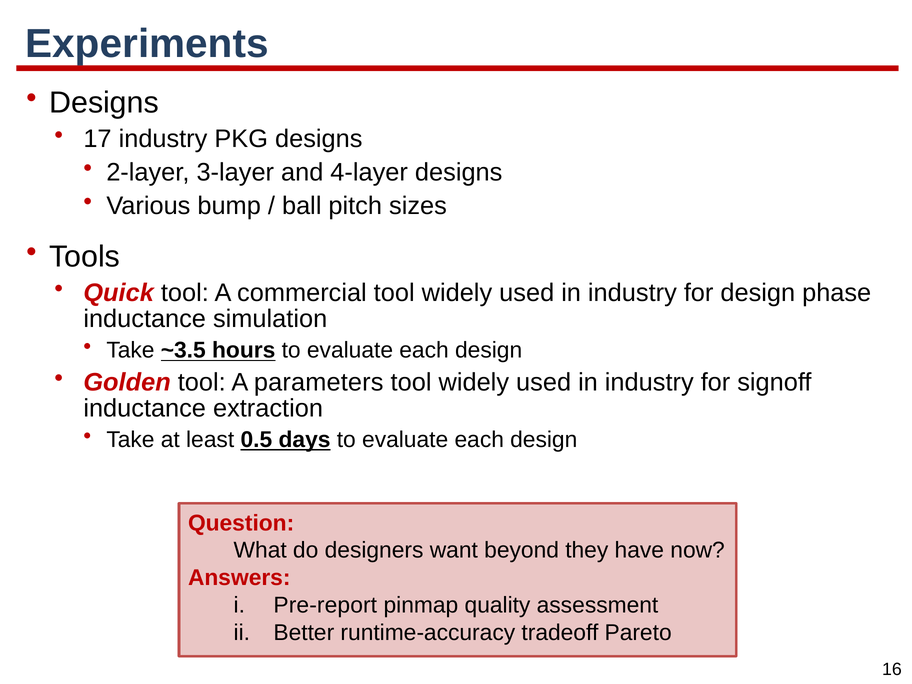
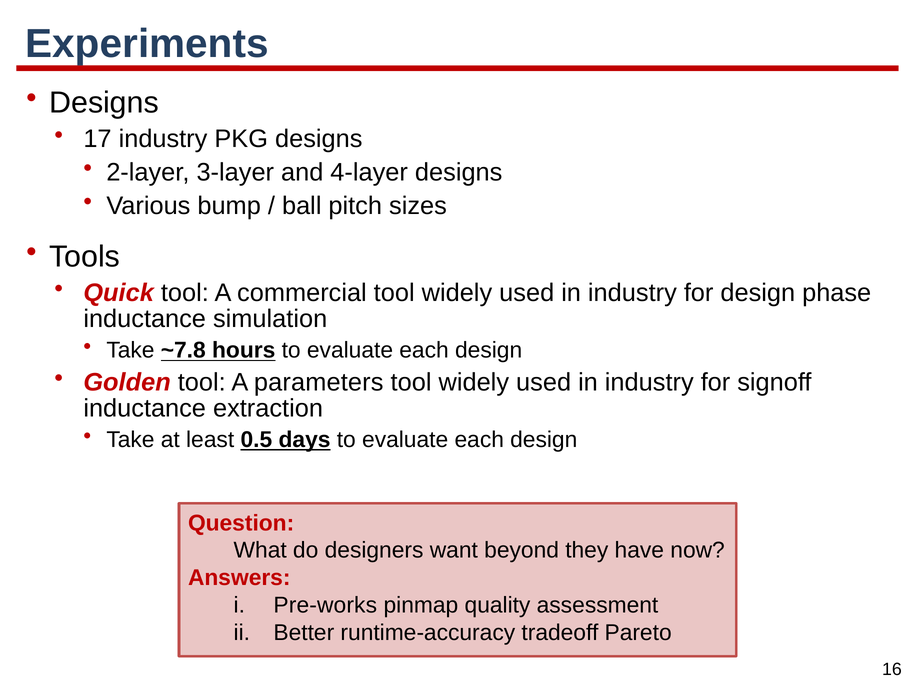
~3.5: ~3.5 -> ~7.8
Pre-report: Pre-report -> Pre-works
